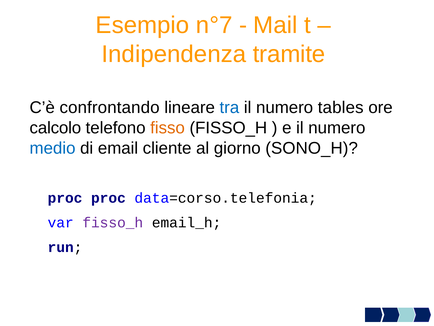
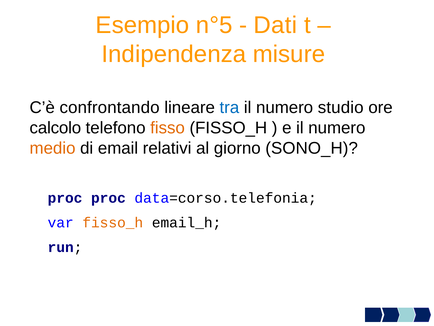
n°7: n°7 -> n°5
Mail: Mail -> Dati
tramite: tramite -> misure
tables: tables -> studio
medio colour: blue -> orange
cliente: cliente -> relativi
fisso_h at (113, 222) colour: purple -> orange
